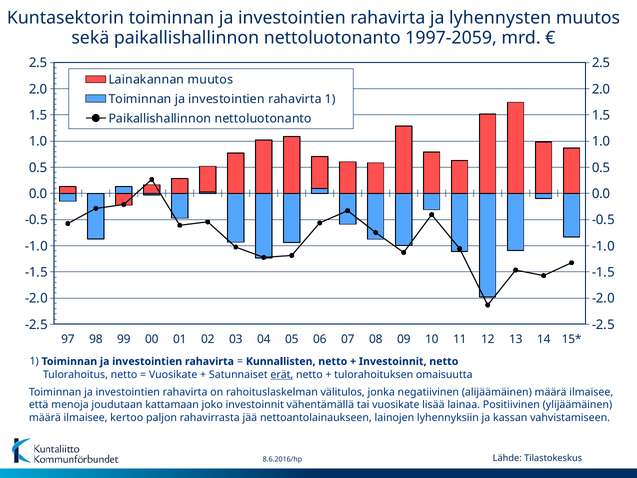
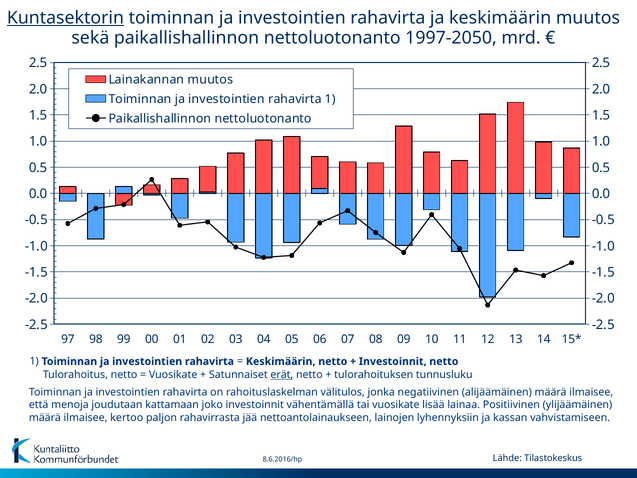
Kuntasektorin underline: none -> present
ja lyhennysten: lyhennysten -> keskimäärin
1997-2059: 1997-2059 -> 1997-2050
Kunnallisten at (281, 361): Kunnallisten -> Keskimäärin
omaisuutta: omaisuutta -> tunnusluku
